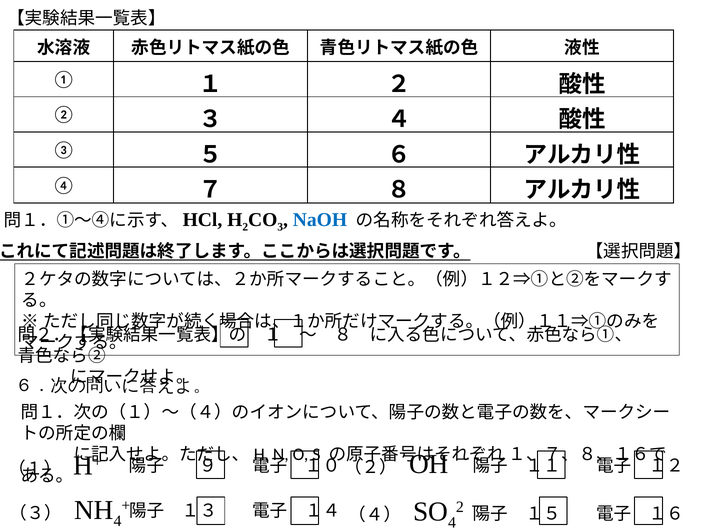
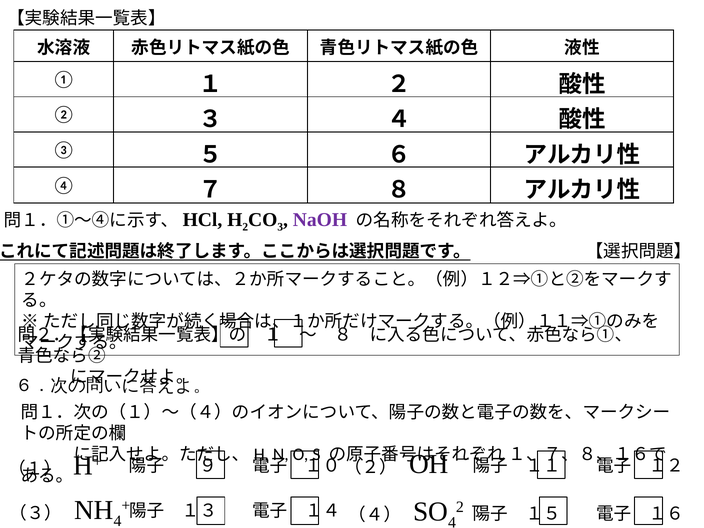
NaOH colour: blue -> purple
